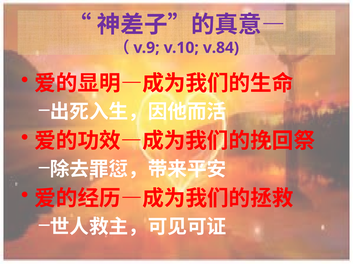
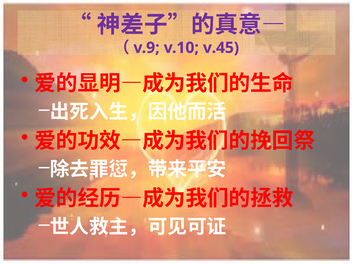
v.84: v.84 -> v.45
